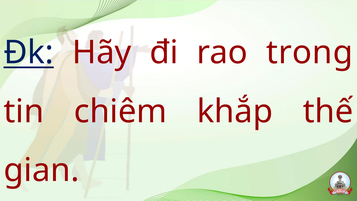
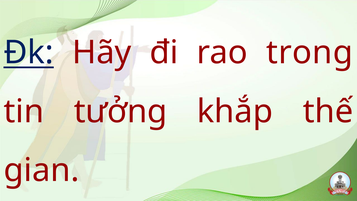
chiêm: chiêm -> tưởng
